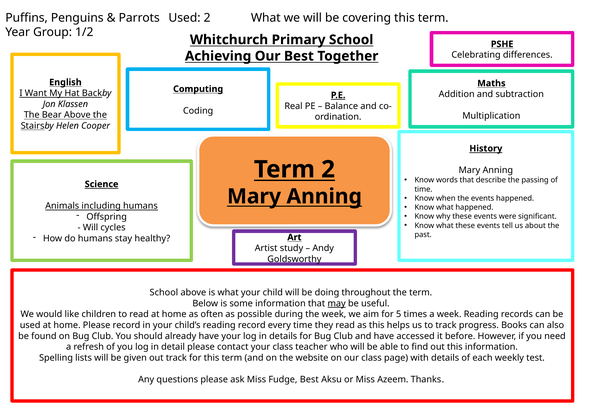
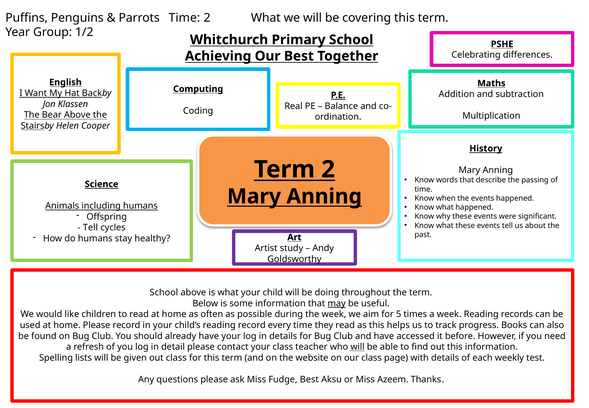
Parrots Used: Used -> Time
Will at (90, 228): Will -> Tell
will at (358, 347) underline: none -> present
out track: track -> class
